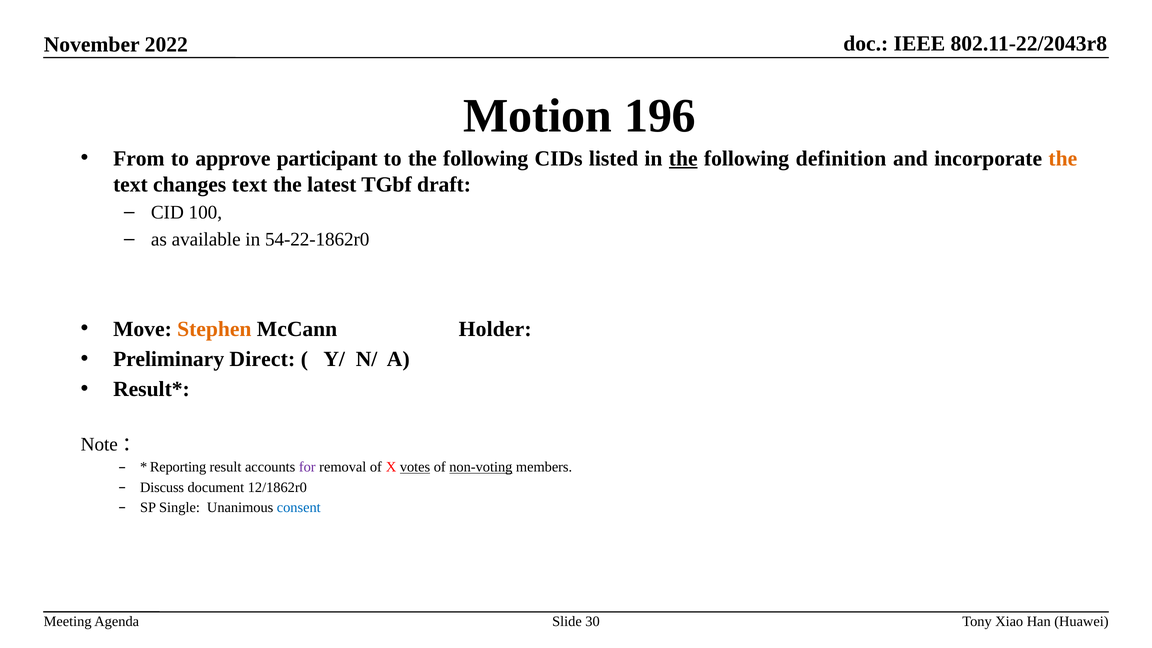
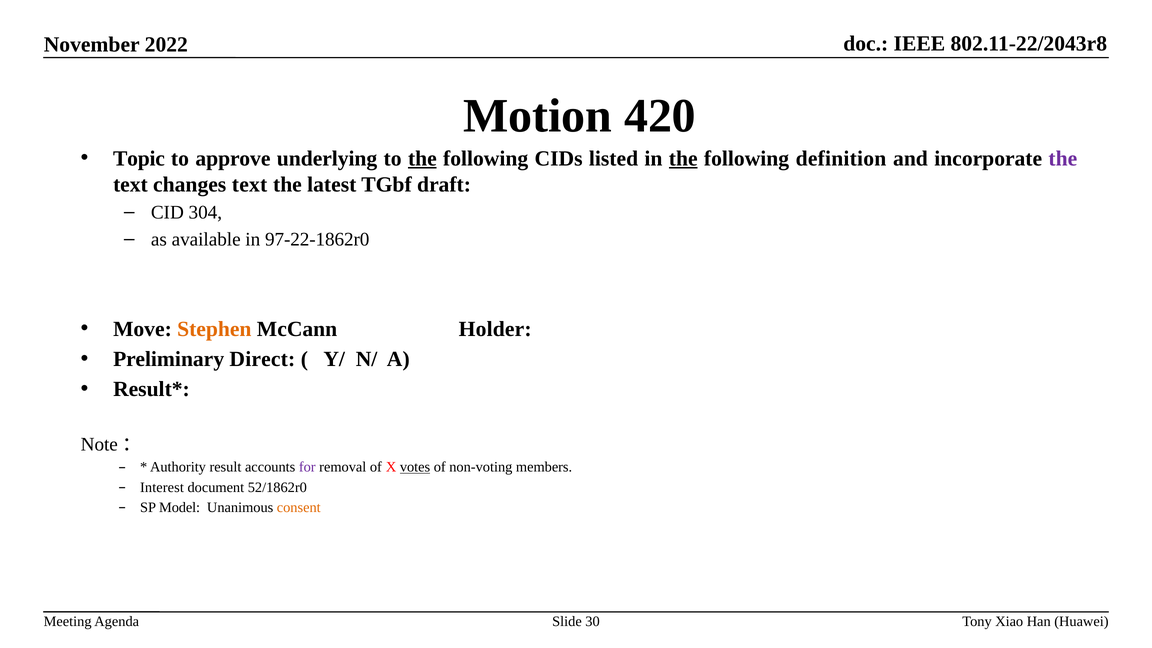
196: 196 -> 420
From: From -> Topic
participant: participant -> underlying
the at (422, 158) underline: none -> present
the at (1063, 158) colour: orange -> purple
100: 100 -> 304
54-22-1862r0: 54-22-1862r0 -> 97-22-1862r0
Reporting: Reporting -> Authority
non-voting underline: present -> none
Discuss: Discuss -> Interest
12/1862r0: 12/1862r0 -> 52/1862r0
Single: Single -> Model
consent colour: blue -> orange
